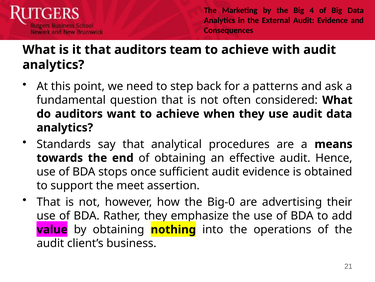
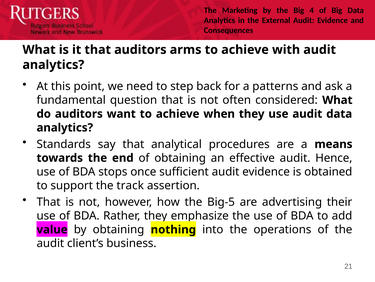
team: team -> arms
meet: meet -> track
Big-0: Big-0 -> Big-5
